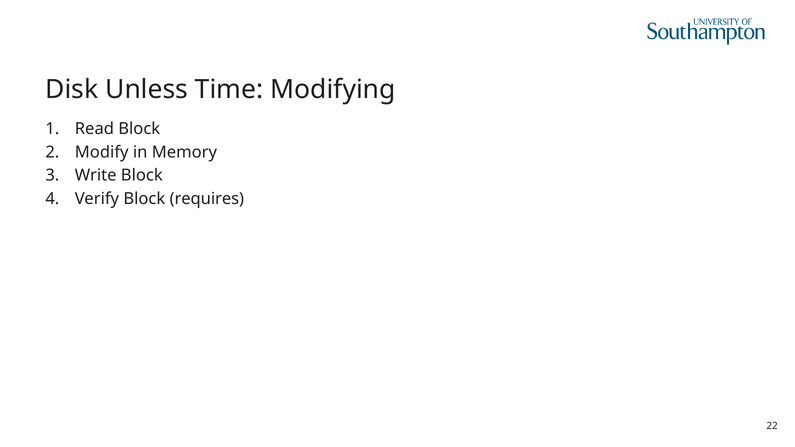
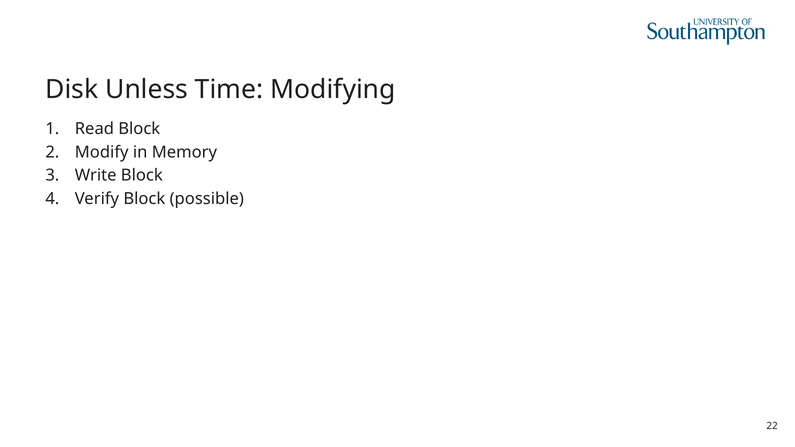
requires: requires -> possible
